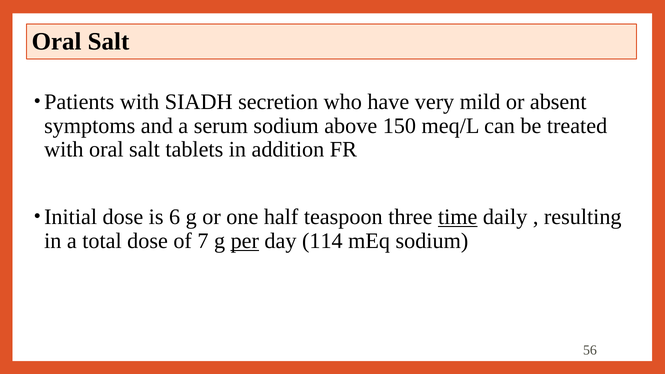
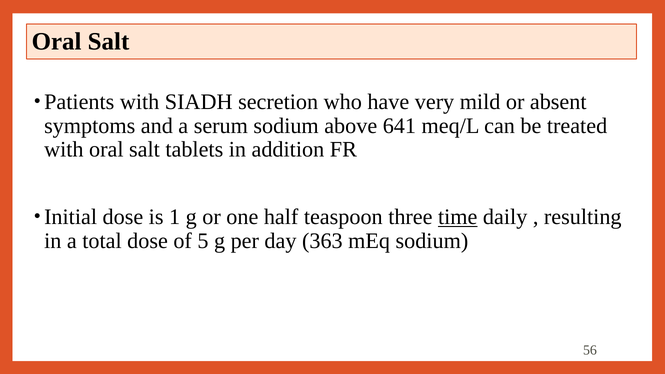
150: 150 -> 641
6: 6 -> 1
7: 7 -> 5
per underline: present -> none
114: 114 -> 363
